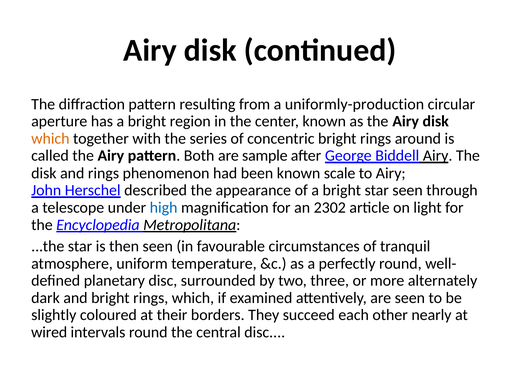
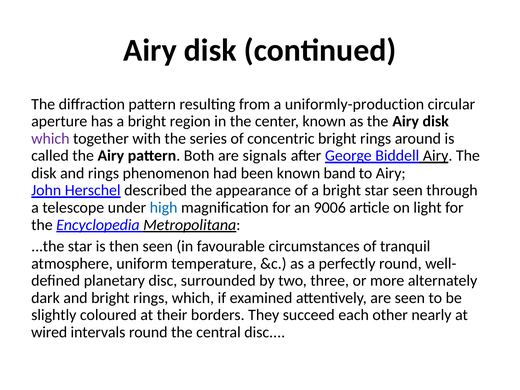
which at (50, 139) colour: orange -> purple
sample: sample -> signals
scale: scale -> band
2302: 2302 -> 9006
